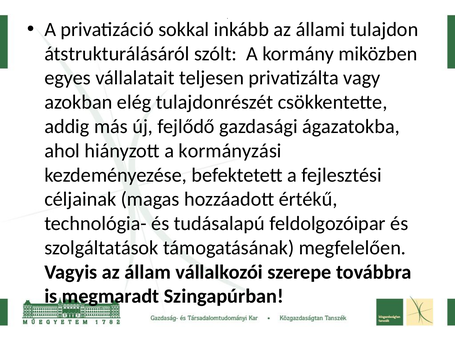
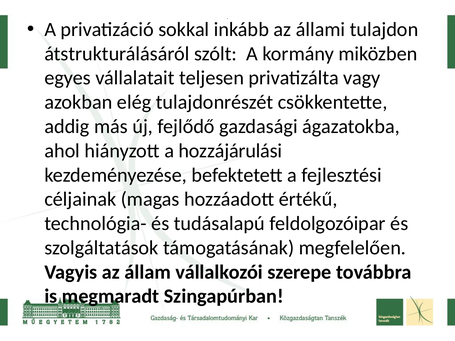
kormányzási: kormányzási -> hozzájárulási
